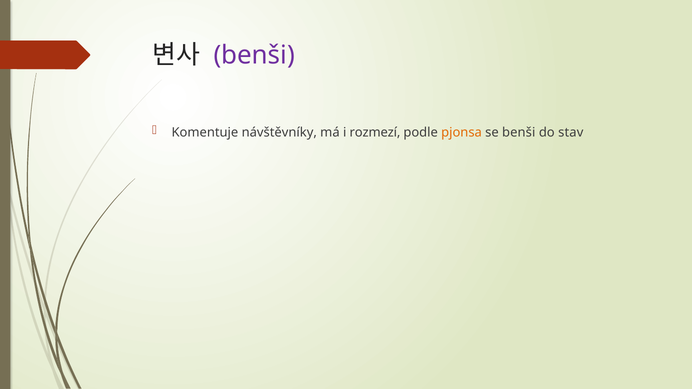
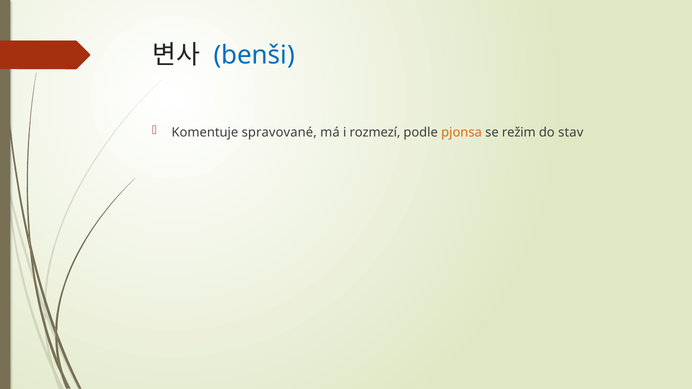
benši at (254, 55) colour: purple -> blue
návštěvníky: návštěvníky -> spravované
se benši: benši -> režim
